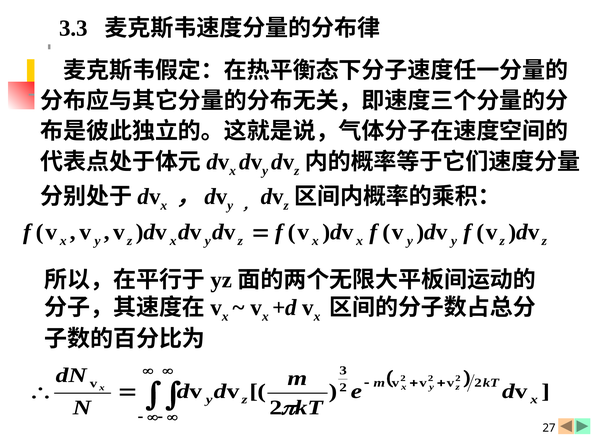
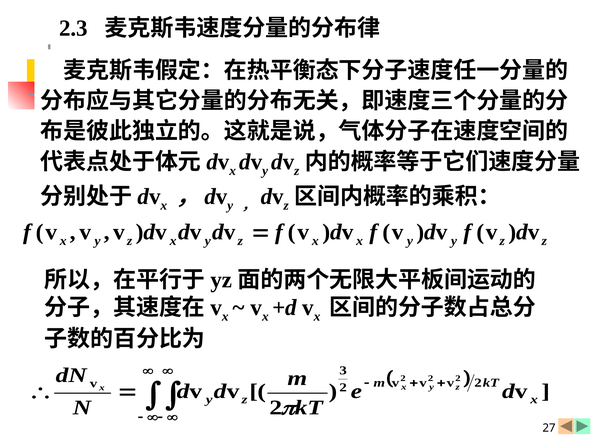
3.3: 3.3 -> 2.3
